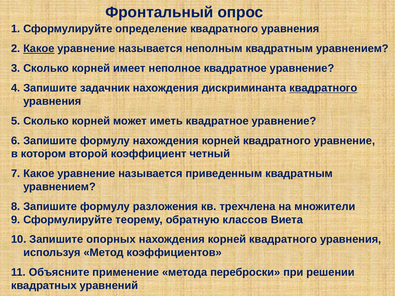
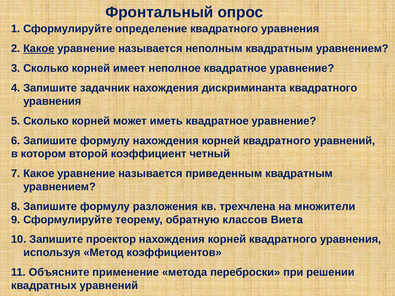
квадратного at (323, 88) underline: present -> none
квадратного уравнение: уравнение -> уравнений
опорных: опорных -> проектор
